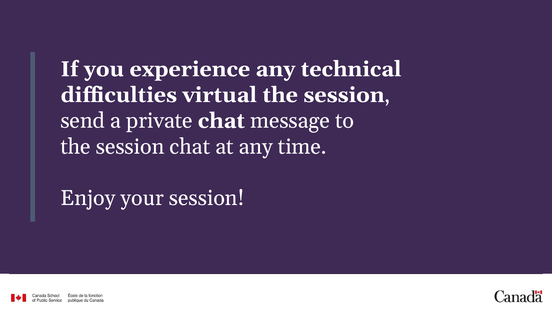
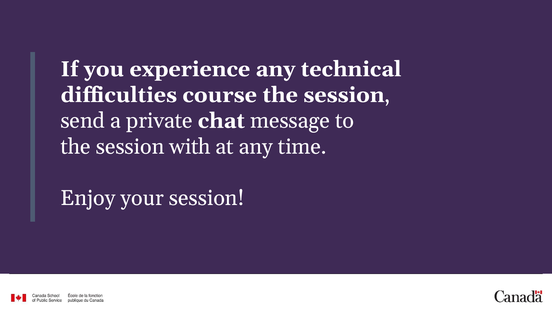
virtual: virtual -> course
session chat: chat -> with
